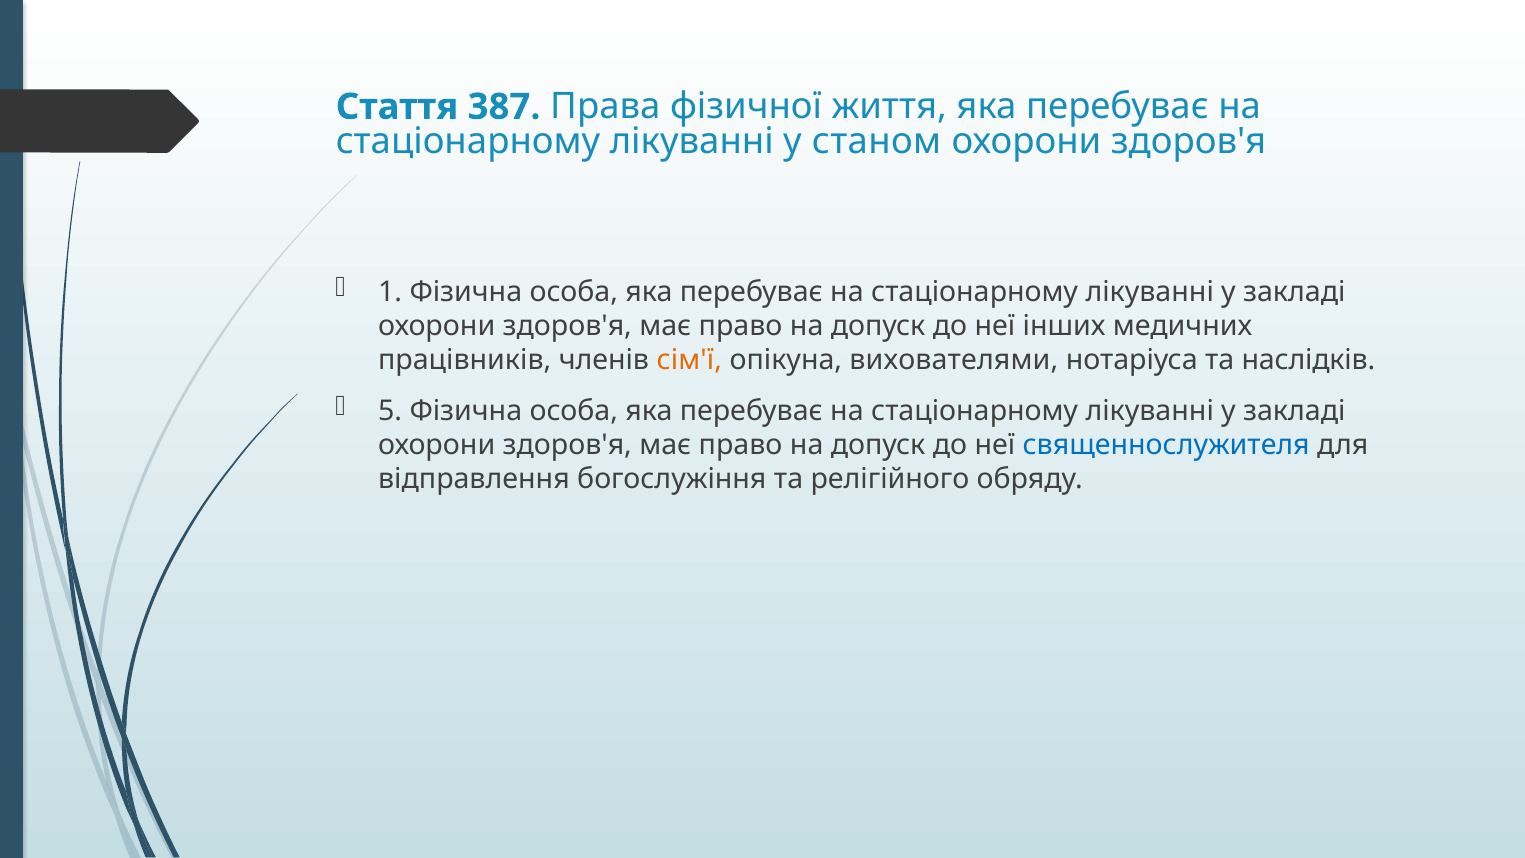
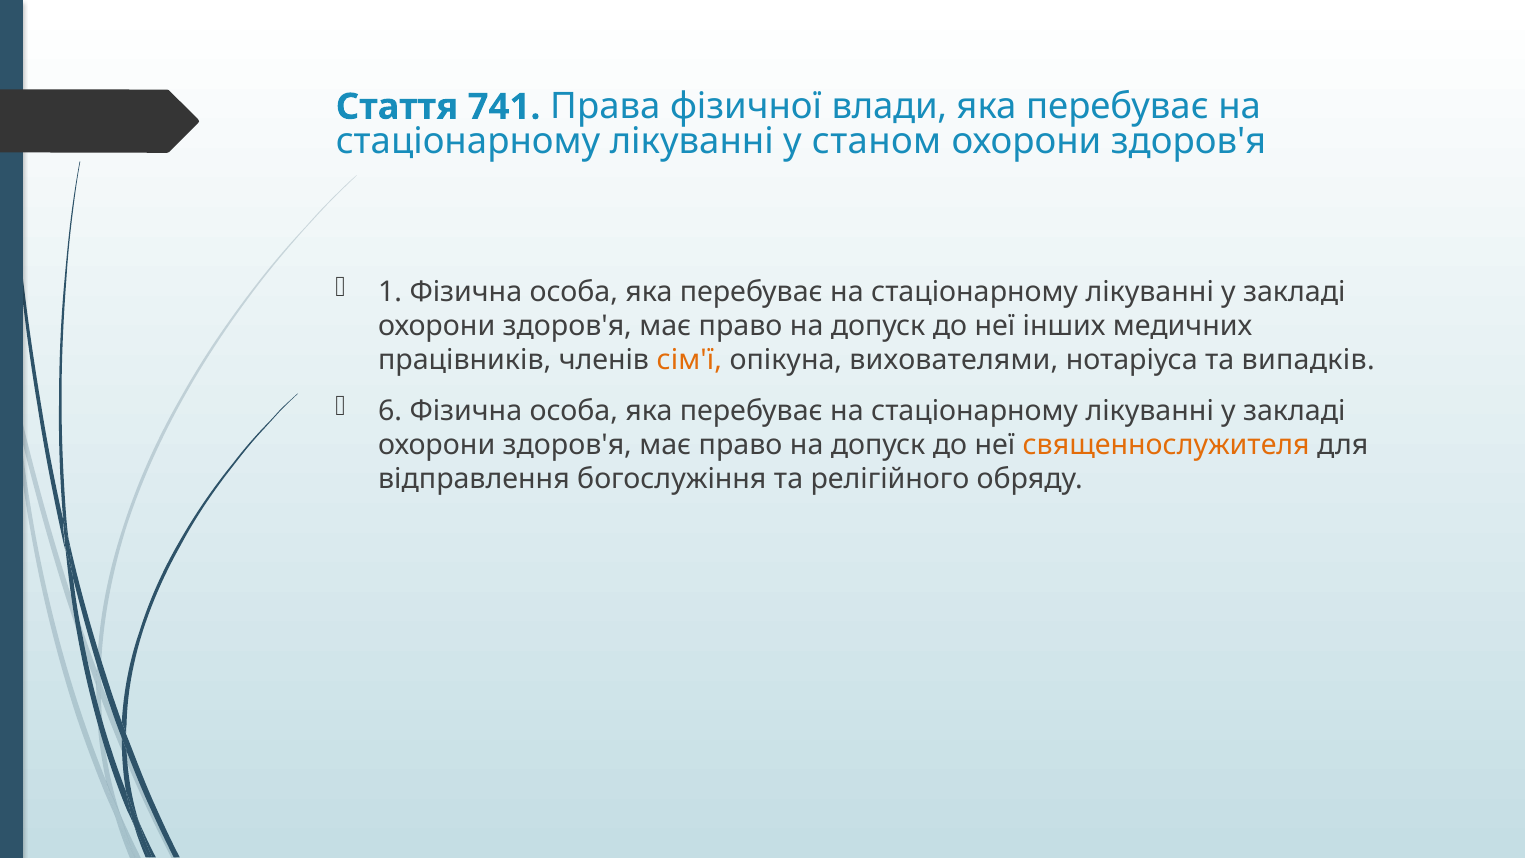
387: 387 -> 741
життя: життя -> влади
наслідків: наслідків -> випадків
5: 5 -> 6
священнослужителя colour: blue -> orange
